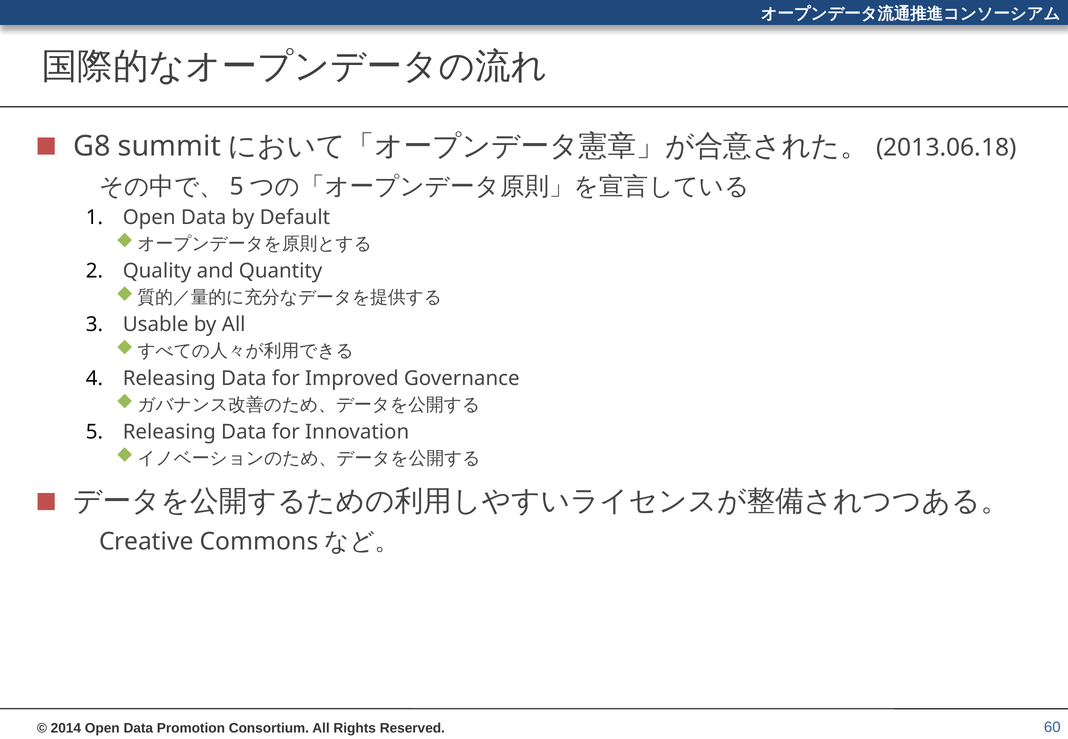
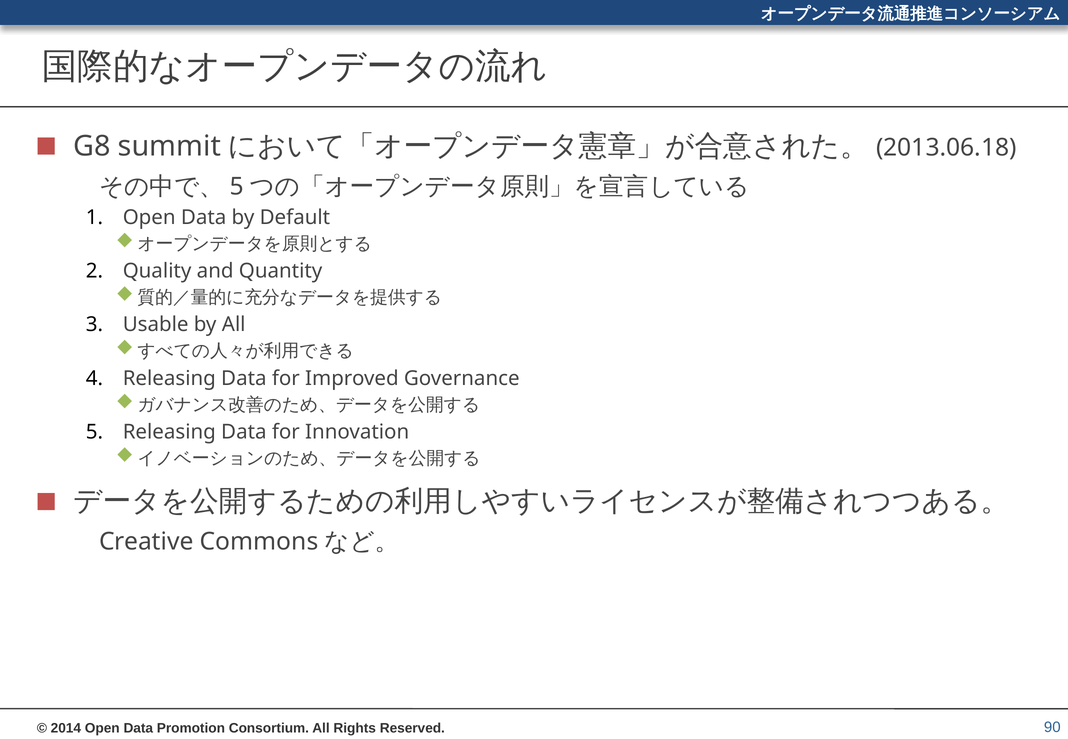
60: 60 -> 90
